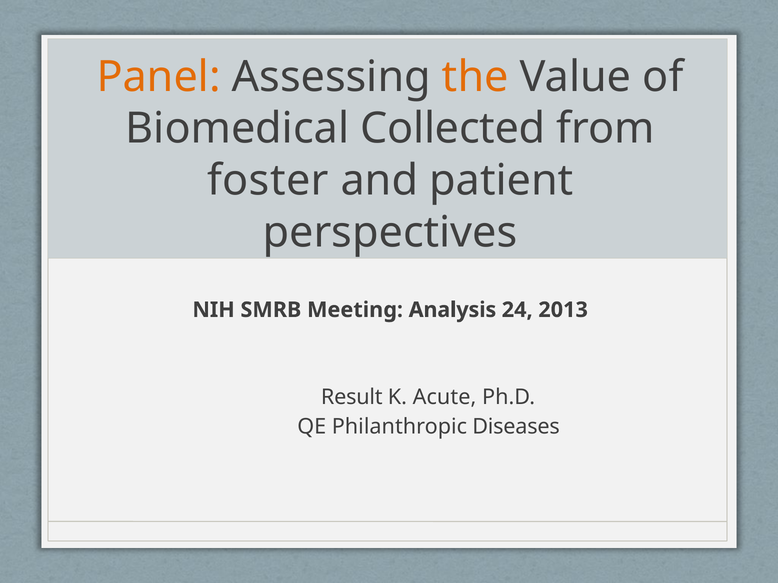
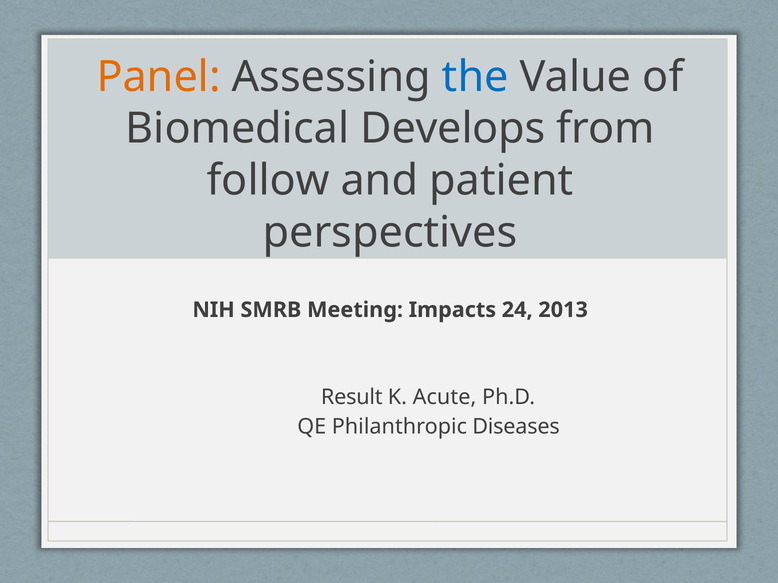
the colour: orange -> blue
Collected: Collected -> Develops
foster: foster -> follow
Analysis: Analysis -> Impacts
